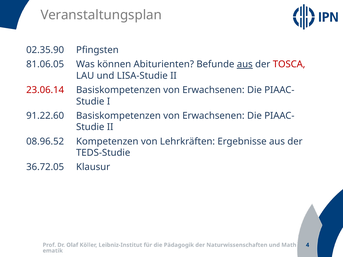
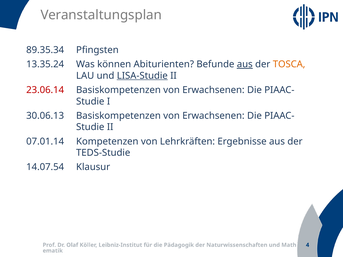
02.35.90: 02.35.90 -> 89.35.34
81.06.05: 81.06.05 -> 13.35.24
TOSCA colour: red -> orange
LISA-Studie underline: none -> present
91.22.60: 91.22.60 -> 30.06.13
08.96.52: 08.96.52 -> 07.01.14
36.72.05: 36.72.05 -> 14.07.54
